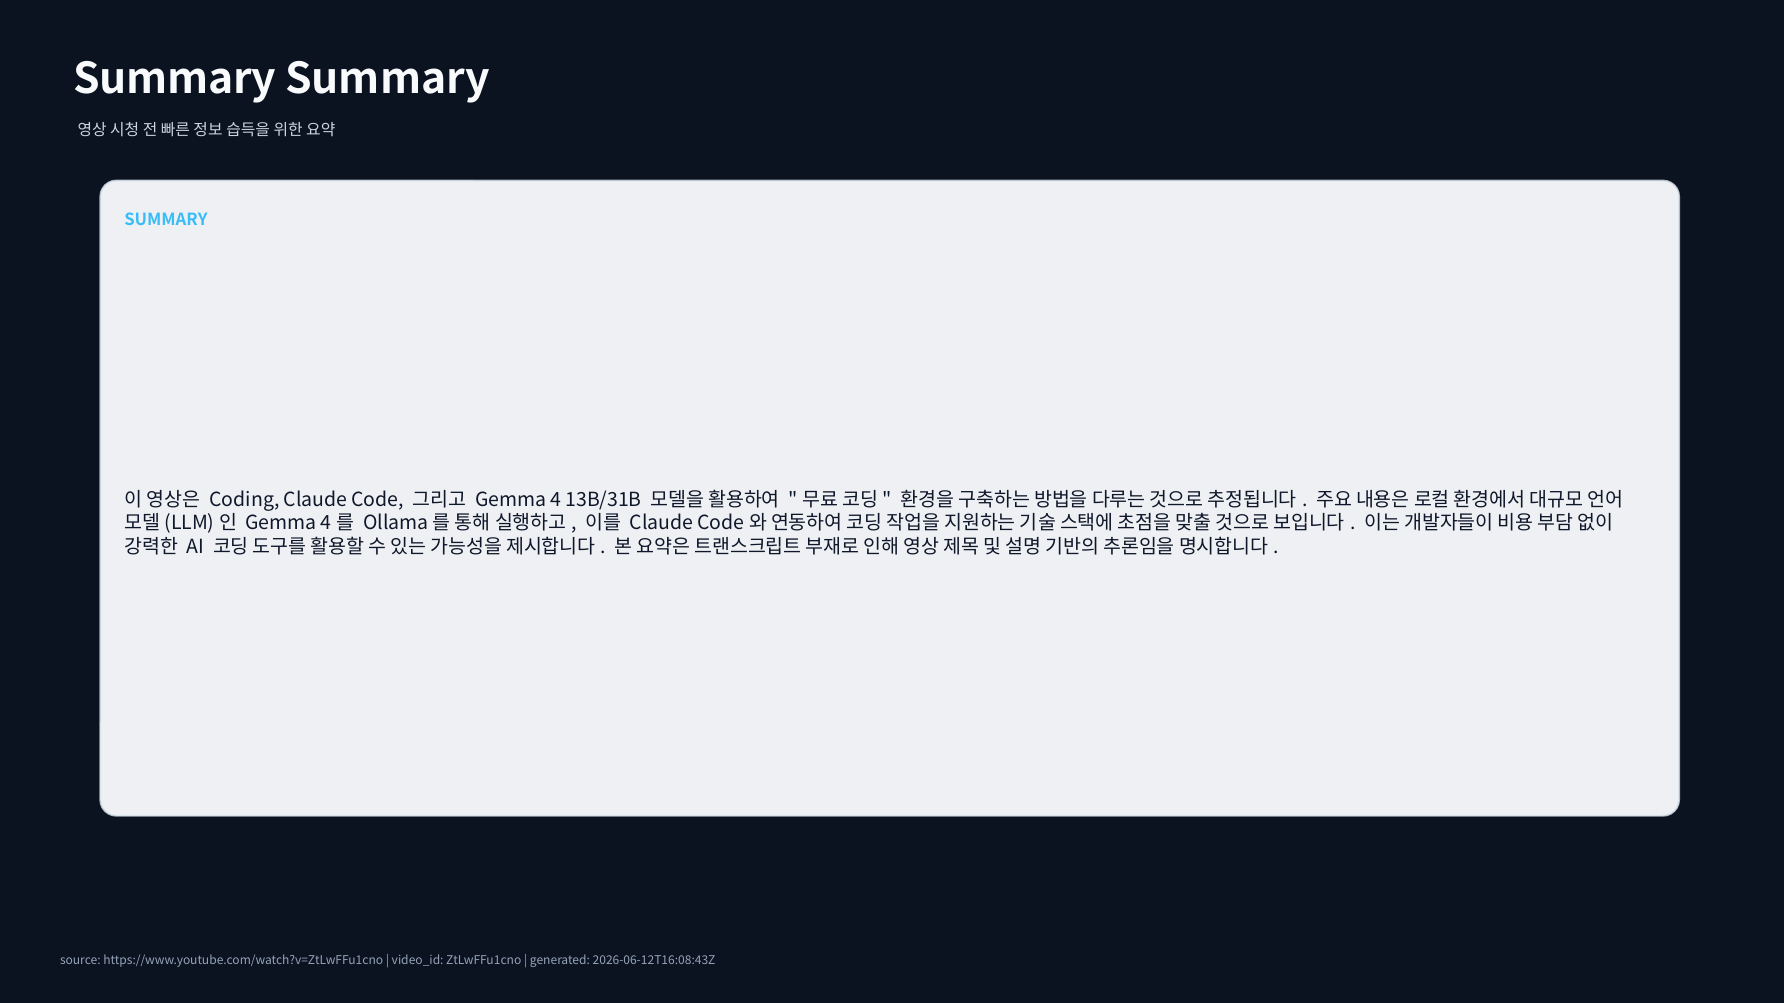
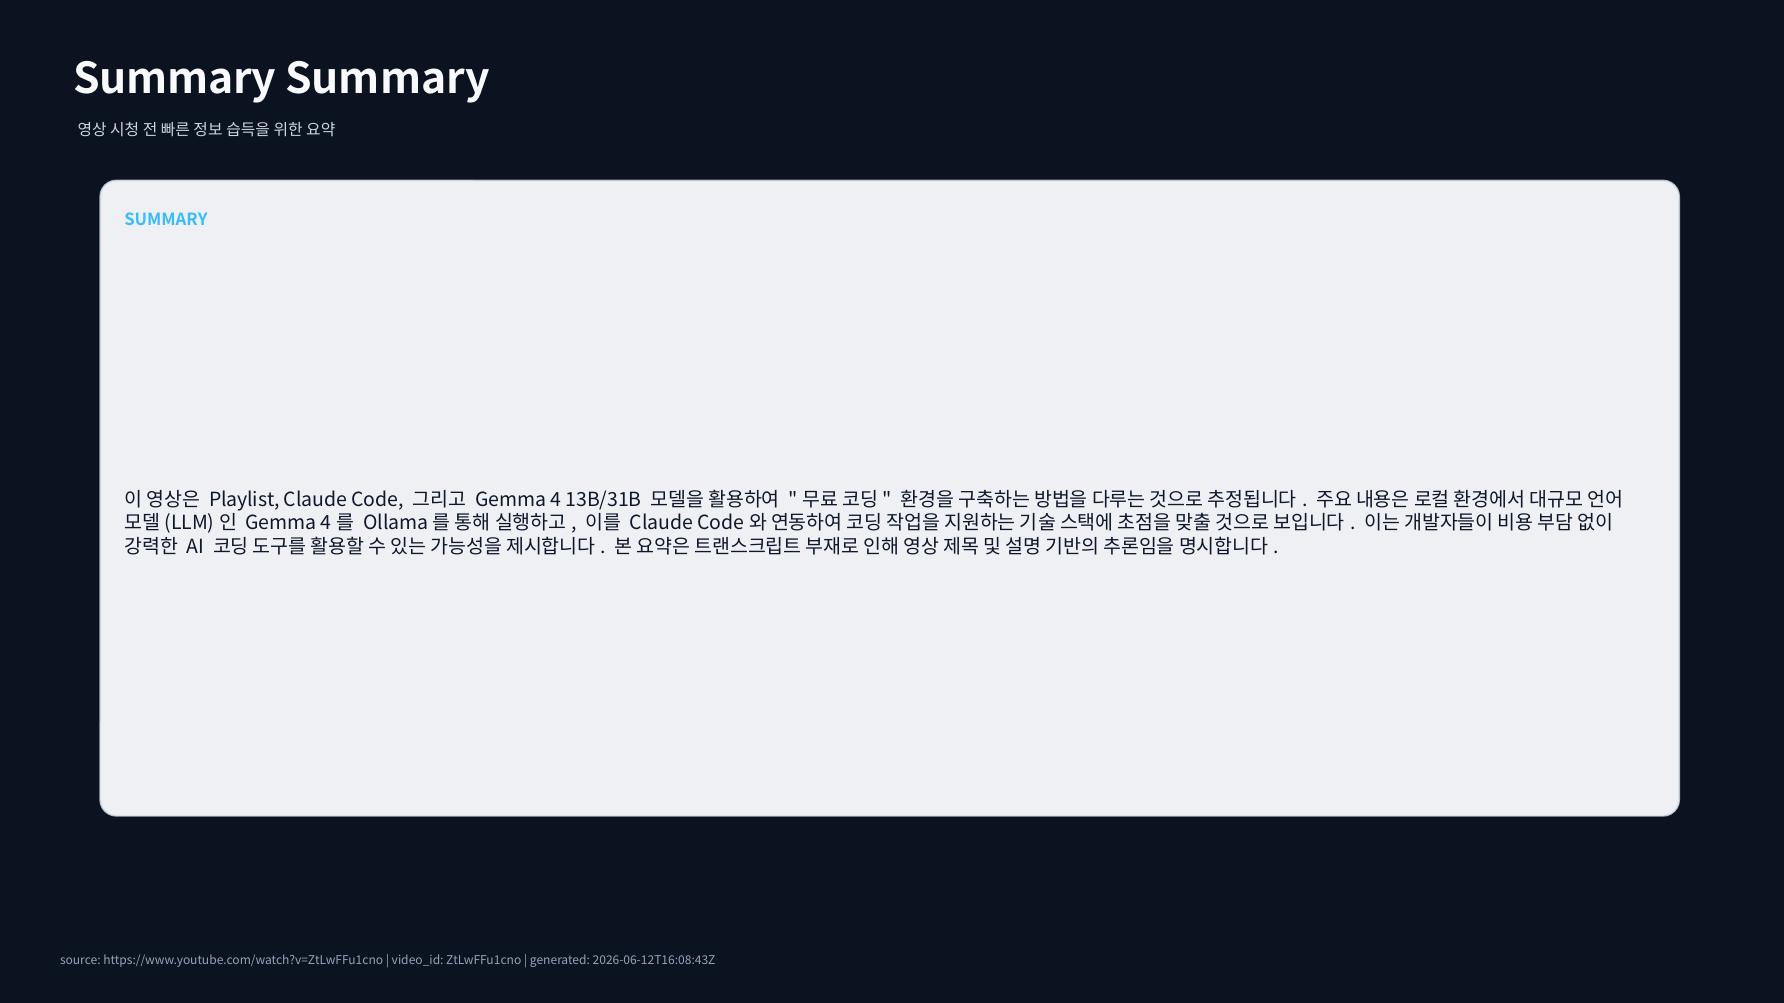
Coding: Coding -> Playlist
